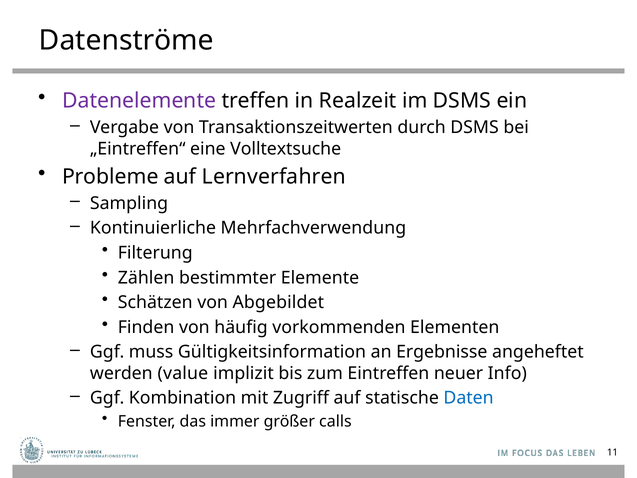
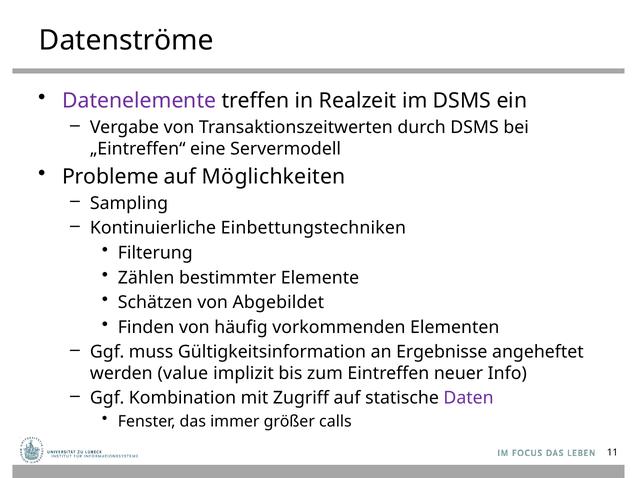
Volltextsuche: Volltextsuche -> Servermodell
Lernverfahren: Lernverfahren -> Möglichkeiten
Mehrfachverwendung: Mehrfachverwendung -> Einbettungstechniken
Daten colour: blue -> purple
